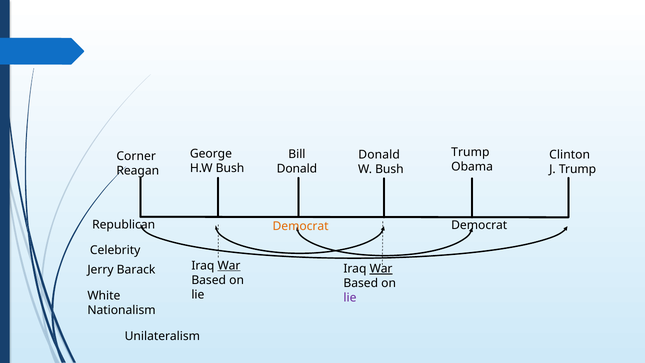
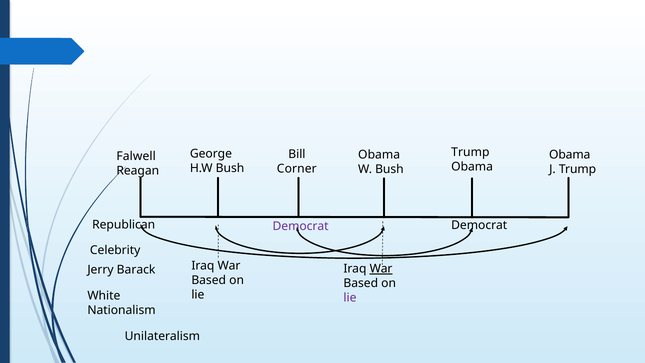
Donald at (379, 155): Donald -> Obama
Clinton at (570, 155): Clinton -> Obama
Corner: Corner -> Falwell
Donald at (297, 169): Donald -> Corner
Democrat at (301, 226) colour: orange -> purple
War at (229, 265) underline: present -> none
